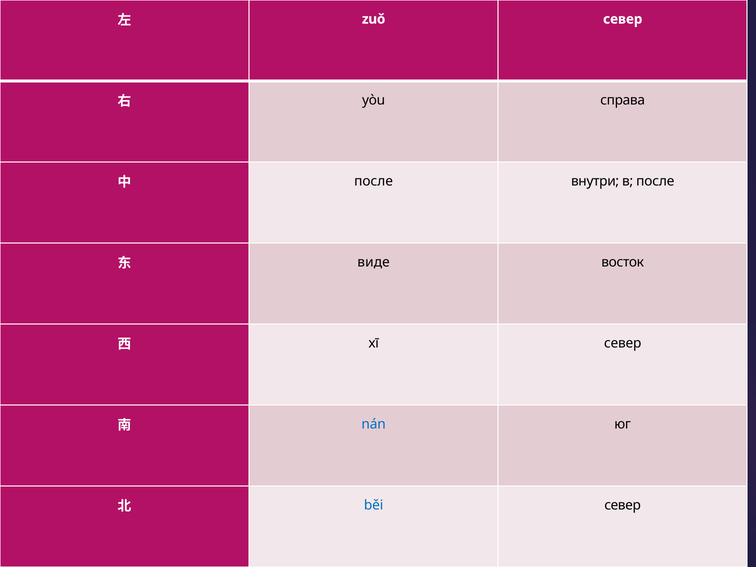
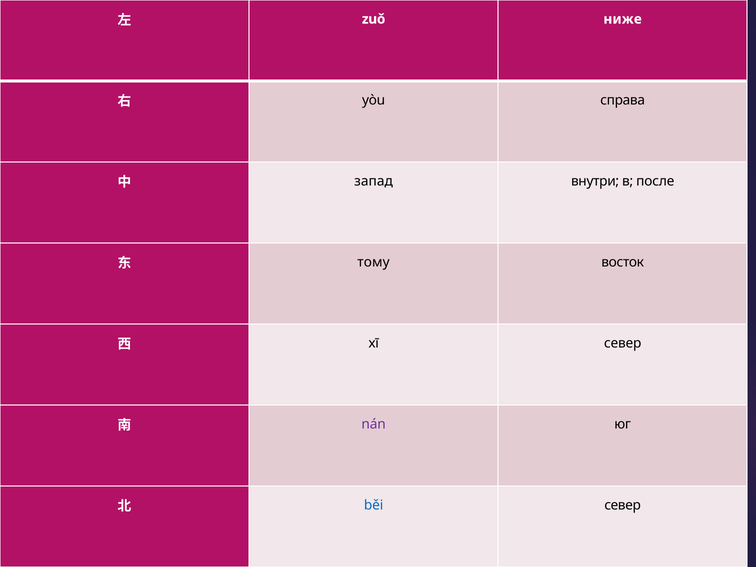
zuǒ север: север -> ниже
после at (374, 181): после -> запад
виде: виде -> тому
nán colour: blue -> purple
